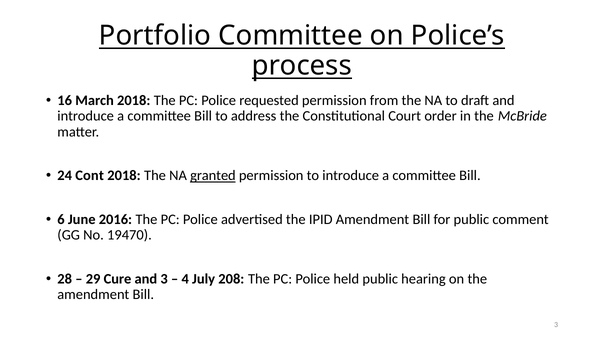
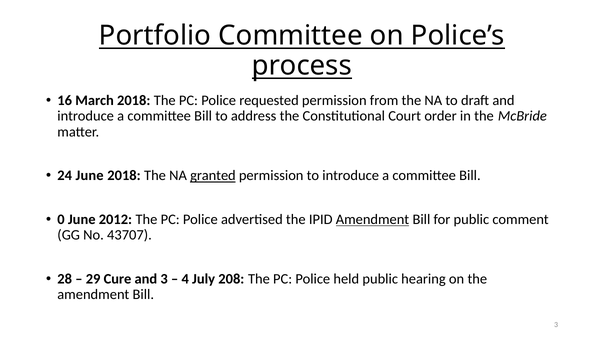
24 Cont: Cont -> June
6: 6 -> 0
2016: 2016 -> 2012
Amendment at (373, 219) underline: none -> present
19470: 19470 -> 43707
